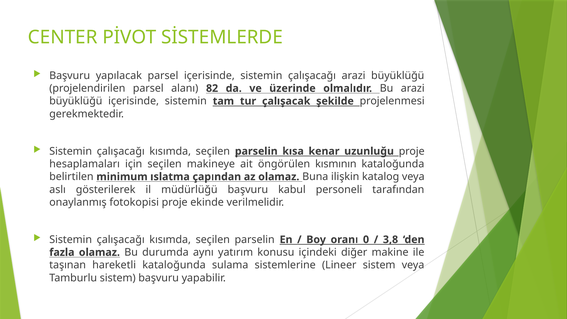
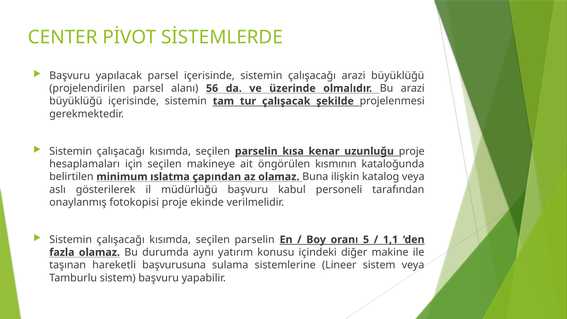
82: 82 -> 56
0: 0 -> 5
3,8: 3,8 -> 1,1
hareketli kataloğunda: kataloğunda -> başvurusuna
